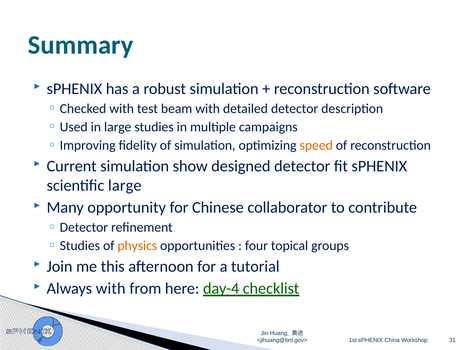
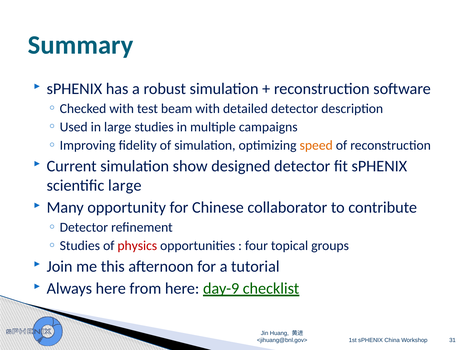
physics colour: orange -> red
Always with: with -> here
day-4: day-4 -> day-9
